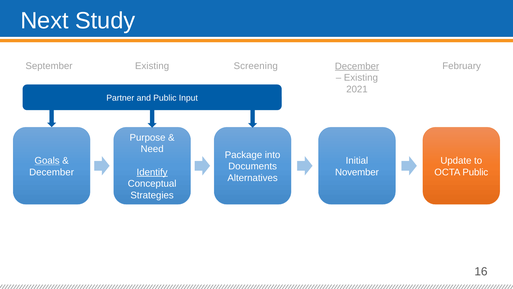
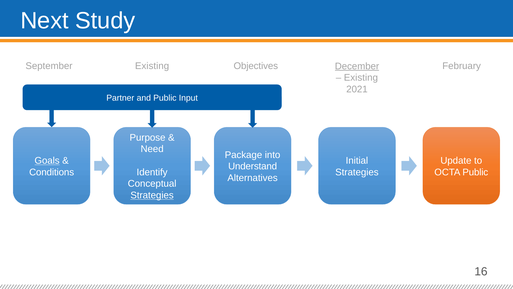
Screening: Screening -> Objectives
Documents: Documents -> Understand
December at (52, 172): December -> Conditions
Identify underline: present -> none
November at (357, 172): November -> Strategies
Strategies at (152, 195) underline: none -> present
